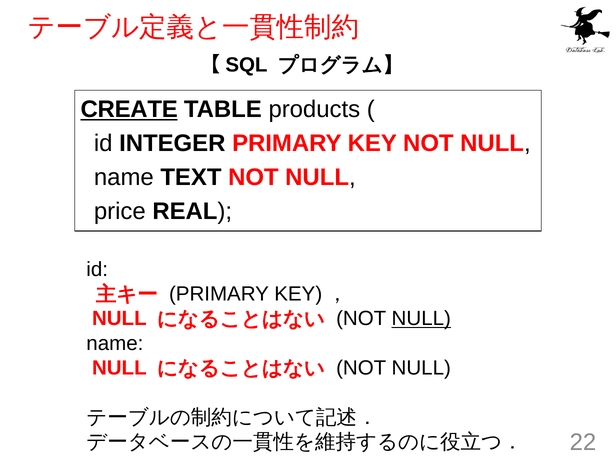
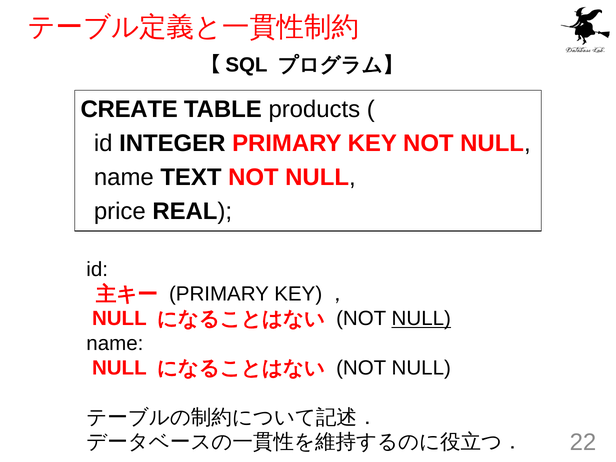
CREATE underline: present -> none
